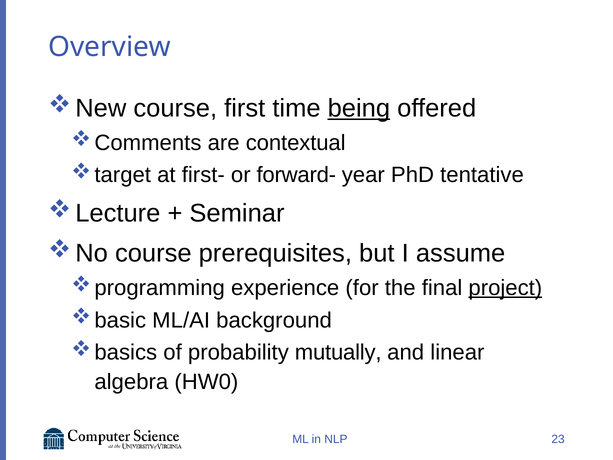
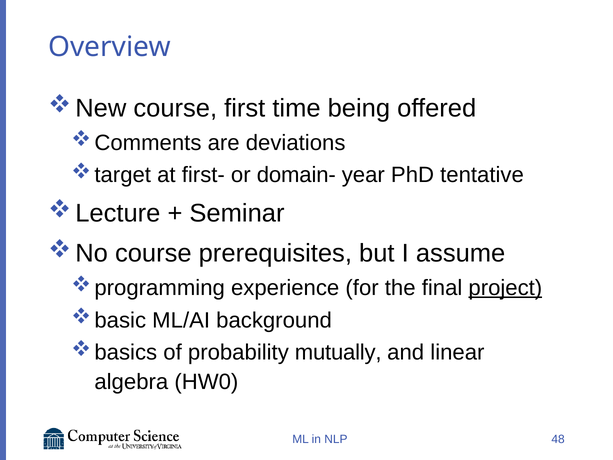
being underline: present -> none
contextual: contextual -> deviations
forward-: forward- -> domain-
23: 23 -> 48
